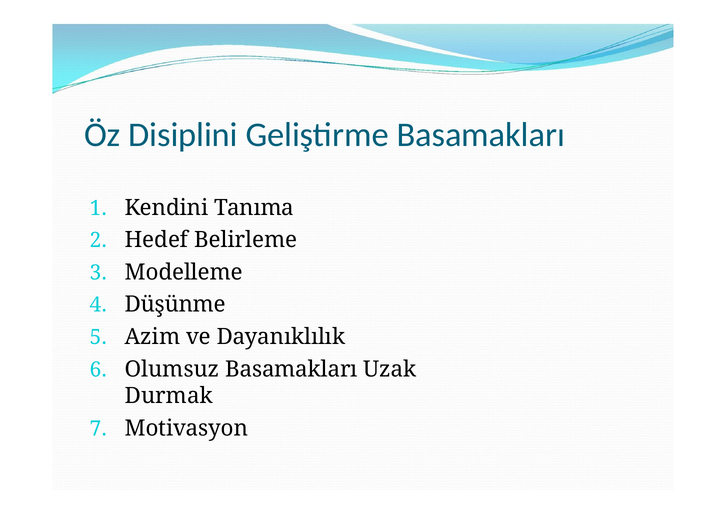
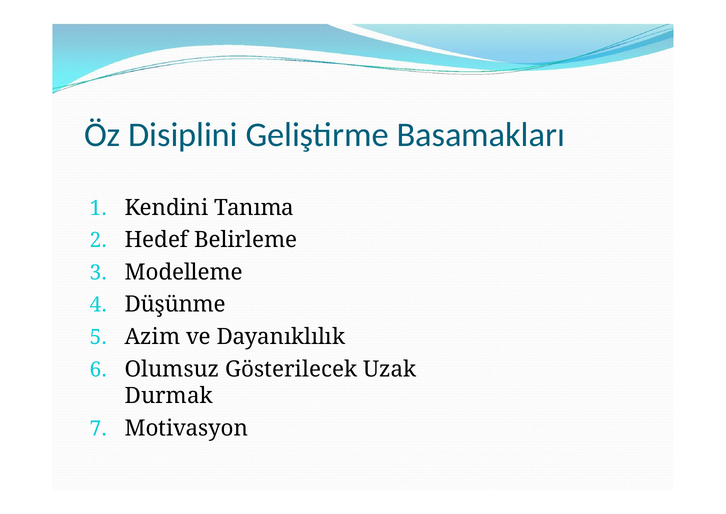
Olumsuz Basamakları: Basamakları -> Gösterilecek
